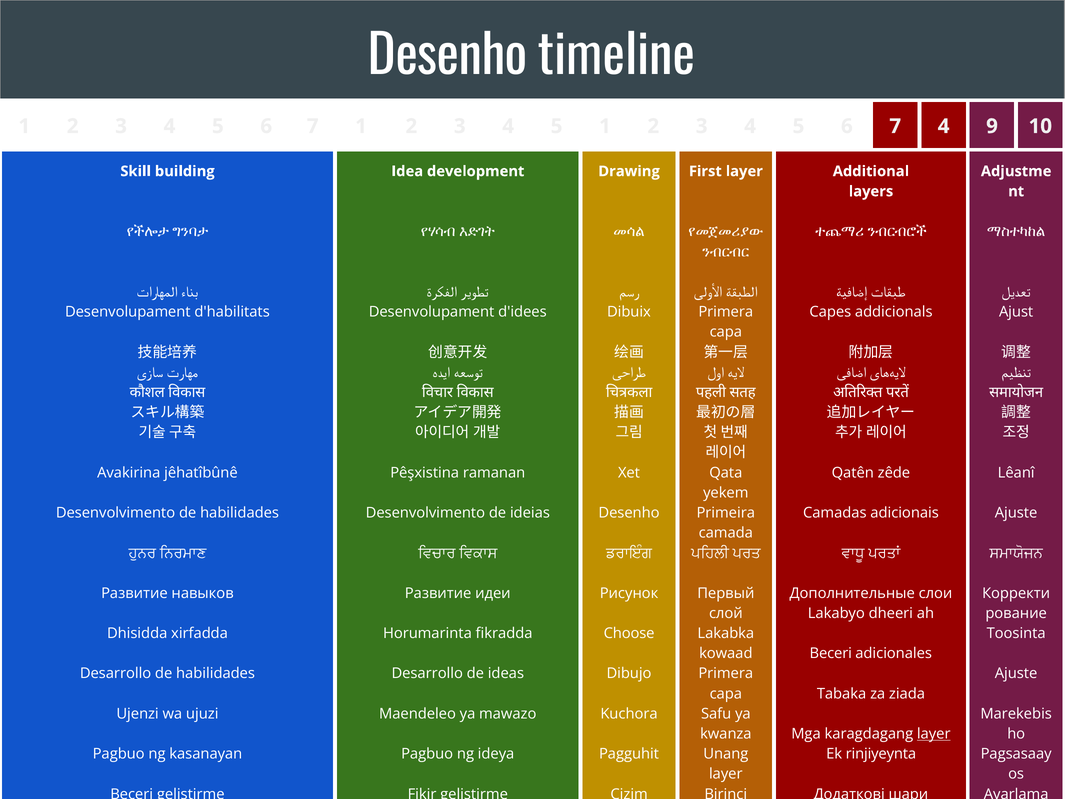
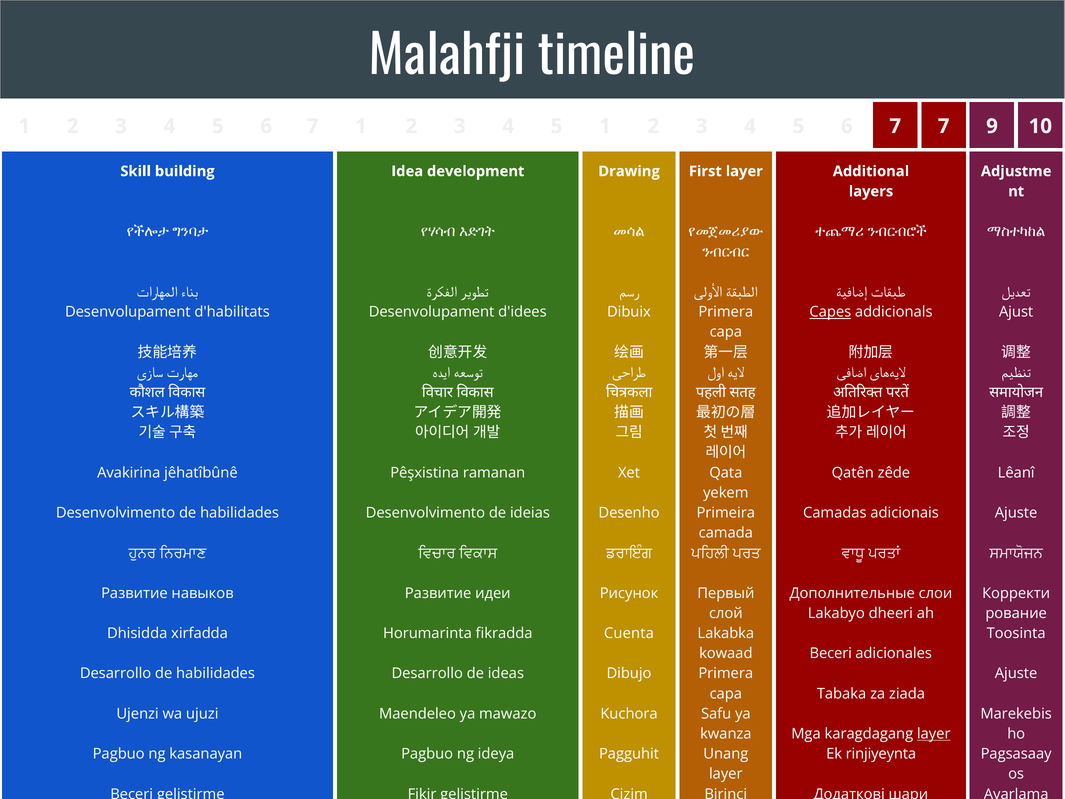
Desenho at (448, 57): Desenho -> Malahfji
7 4: 4 -> 7
Capes underline: none -> present
Choose: Choose -> Cuenta
